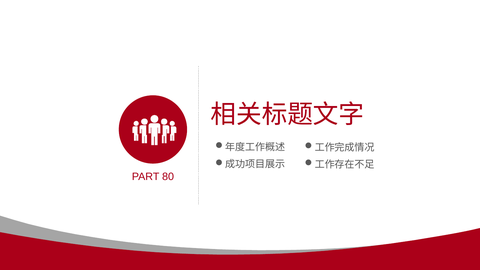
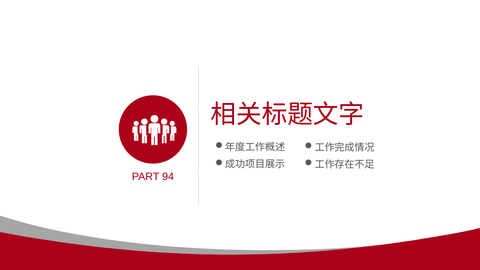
80: 80 -> 94
